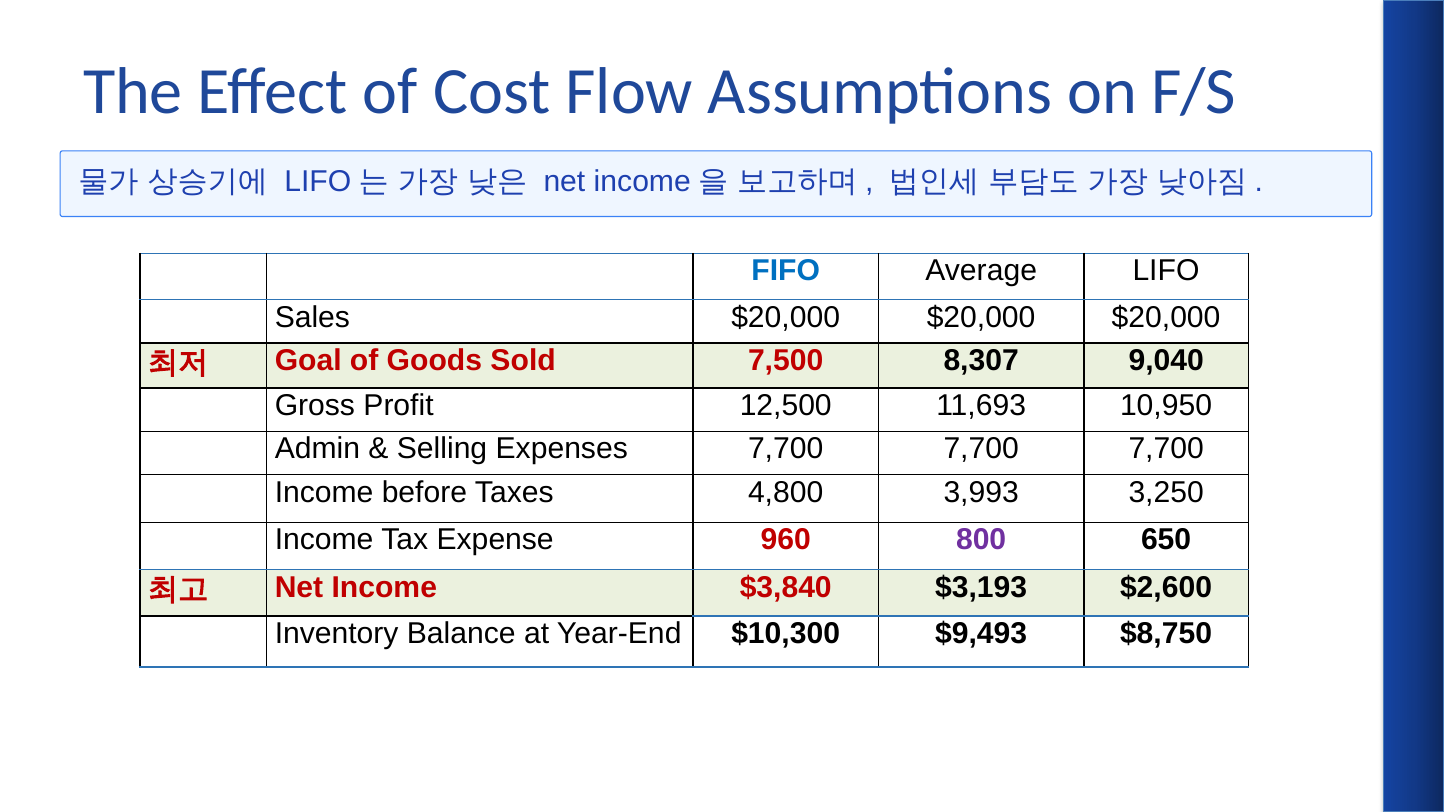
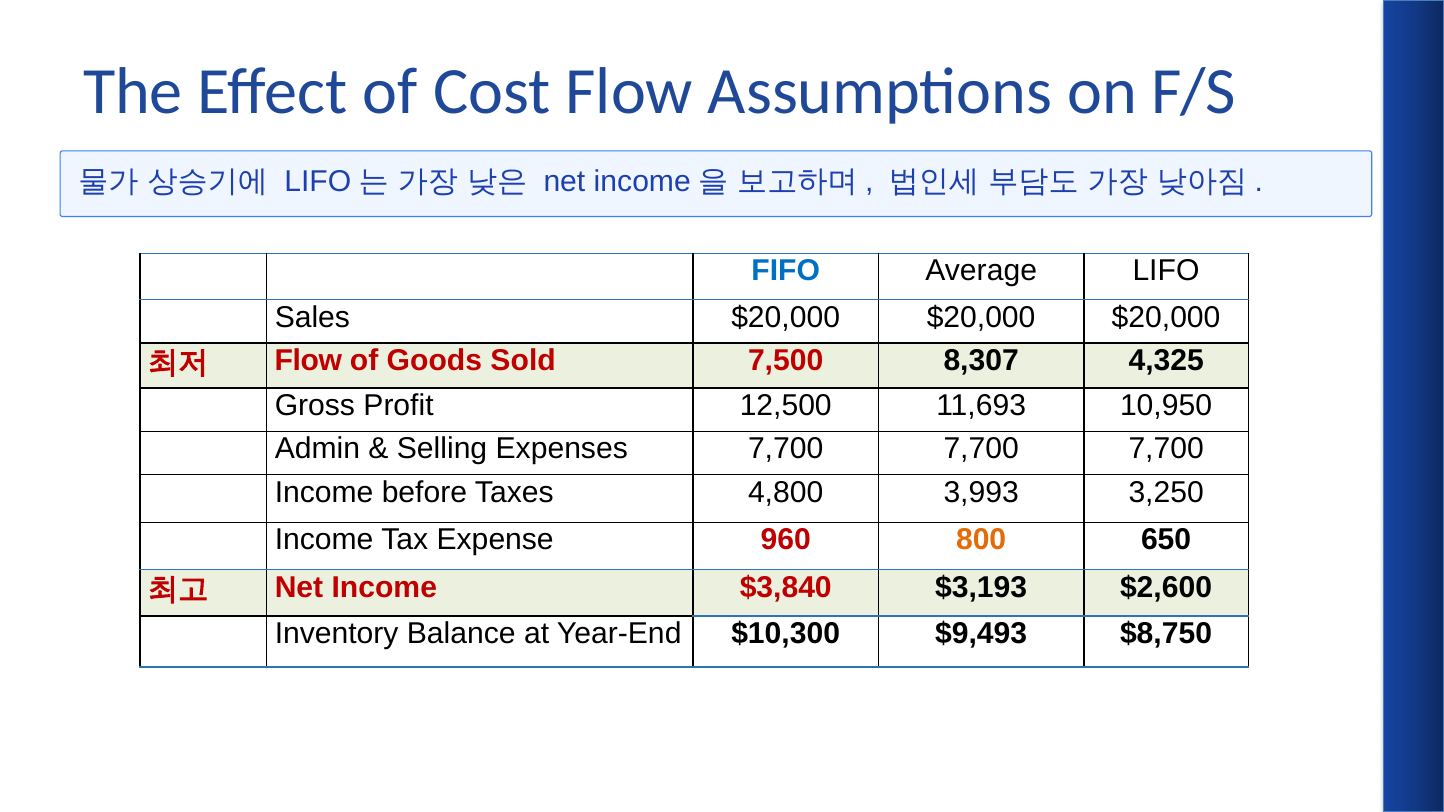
Goal at (308, 360): Goal -> Flow
9,040: 9,040 -> 4,325
800 colour: purple -> orange
